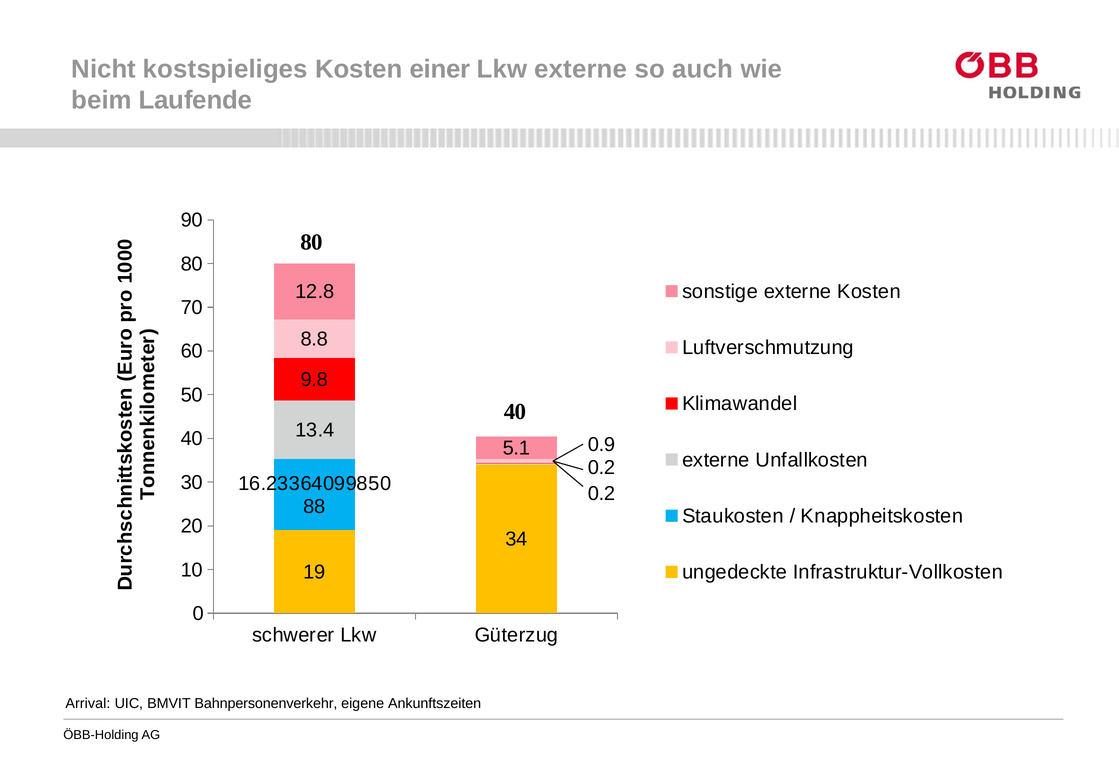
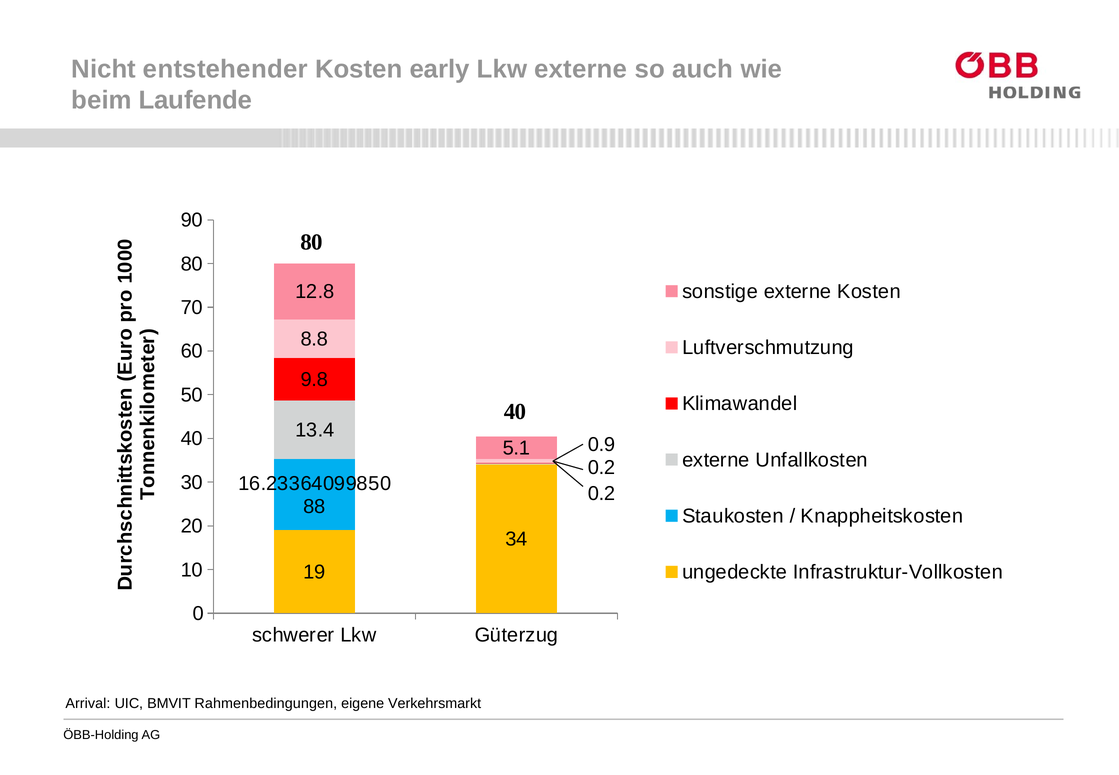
kostspieliges: kostspieliges -> entstehender
einer: einer -> early
Bahnpersonenverkehr: Bahnpersonenverkehr -> Rahmenbedingungen
Ankunftszeiten: Ankunftszeiten -> Verkehrsmarkt
